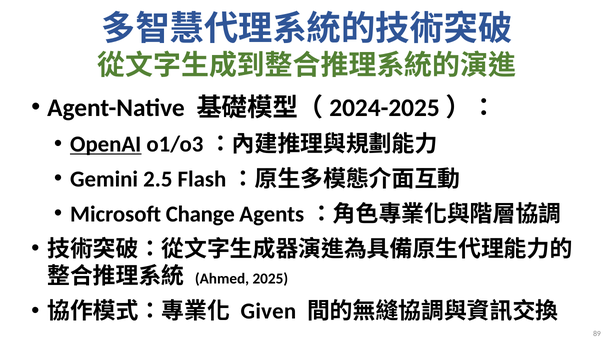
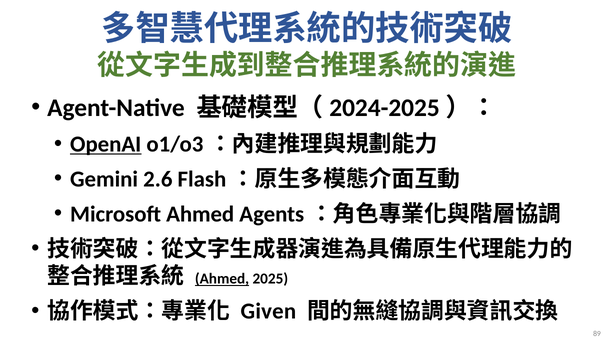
2.5: 2.5 -> 2.6
Microsoft Change: Change -> Ahmed
Ahmed at (222, 279) underline: none -> present
